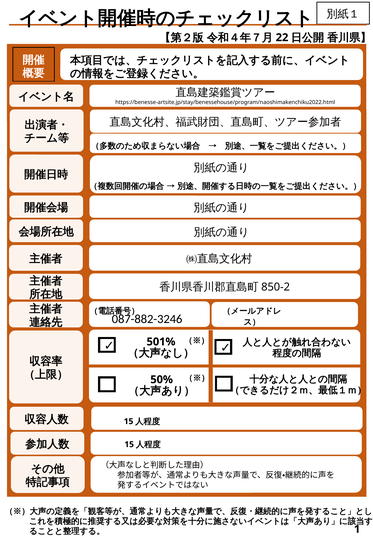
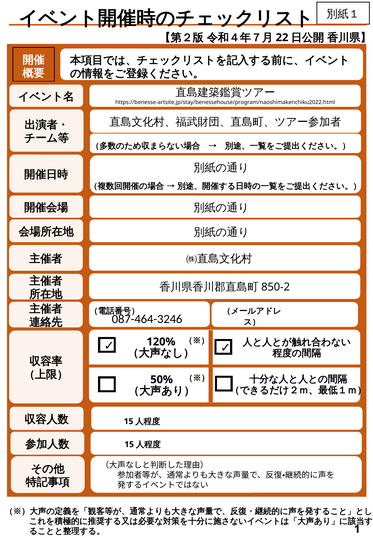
087-882-3246: 087-882-3246 -> 087-464-3246
501%: 501% -> 120%
